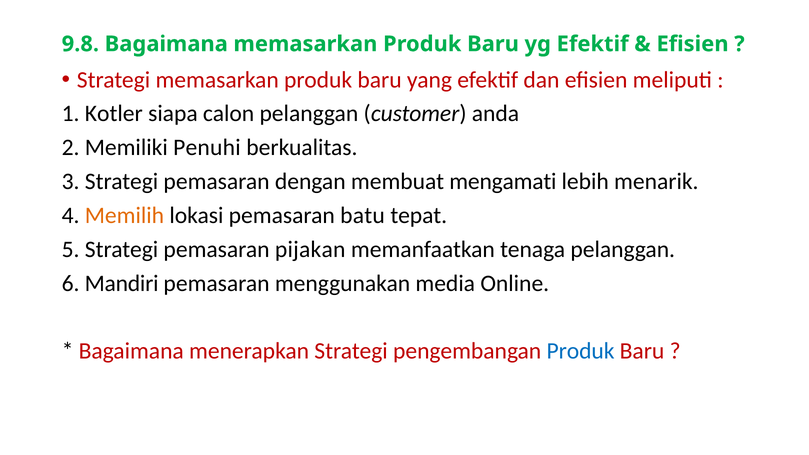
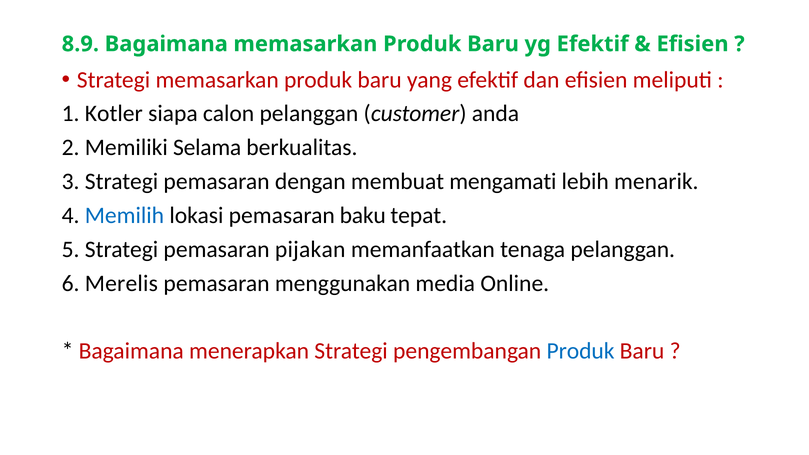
9.8: 9.8 -> 8.9
Penuhi: Penuhi -> Selama
Memilih colour: orange -> blue
batu: batu -> baku
Mandiri: Mandiri -> Merelis
